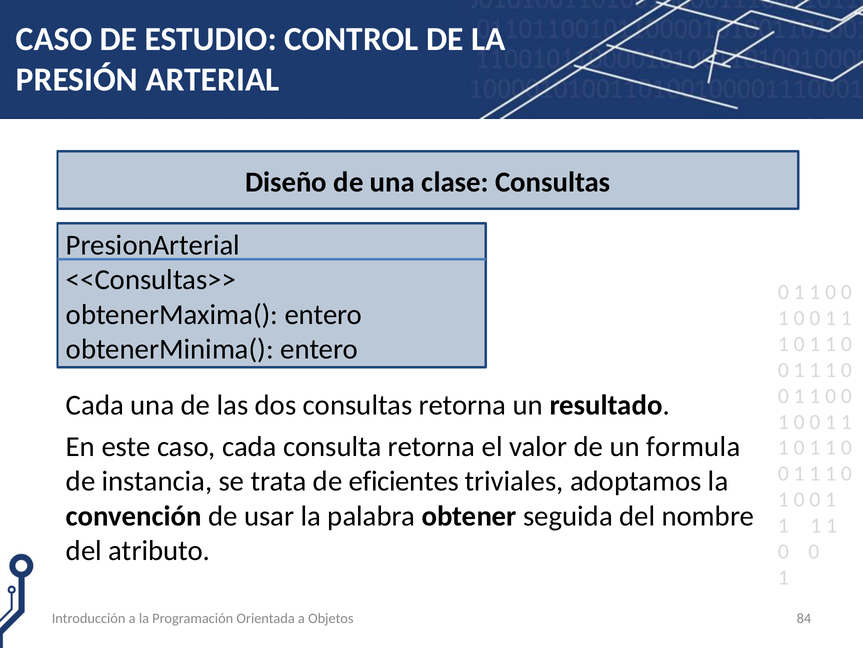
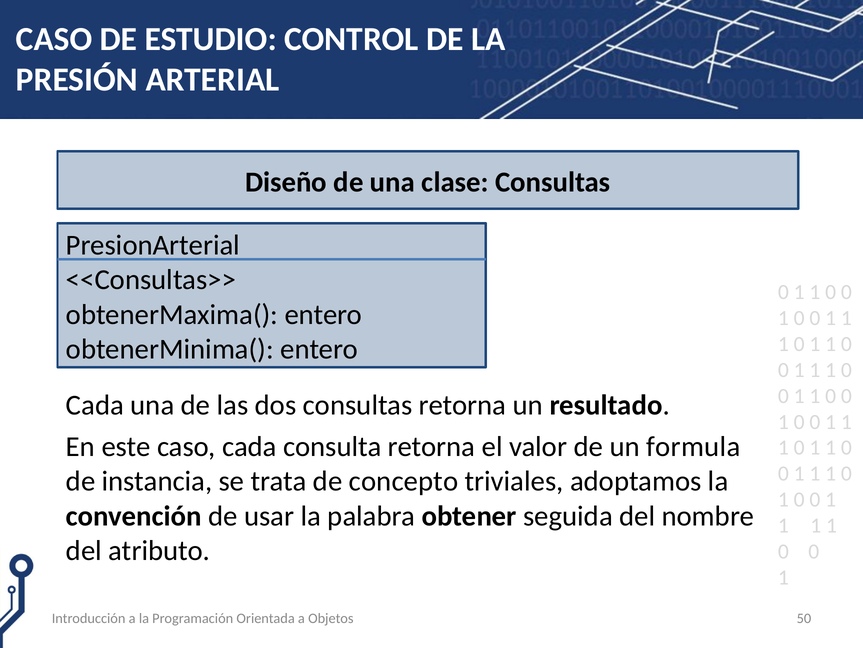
eficientes: eficientes -> concepto
84: 84 -> 50
